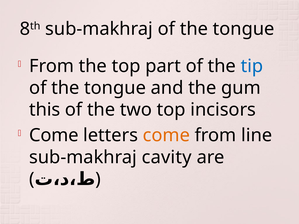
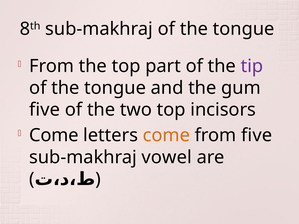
tip colour: blue -> purple
this at (45, 110): this -> five
from line: line -> five
cavity: cavity -> vowel
